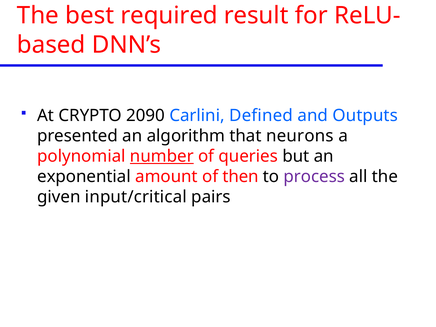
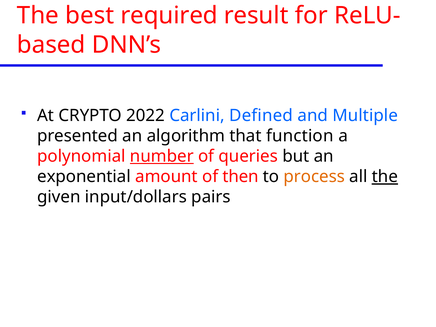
2090: 2090 -> 2022
Outputs: Outputs -> Multiple
neurons: neurons -> function
process colour: purple -> orange
the at (385, 177) underline: none -> present
input/critical: input/critical -> input/dollars
